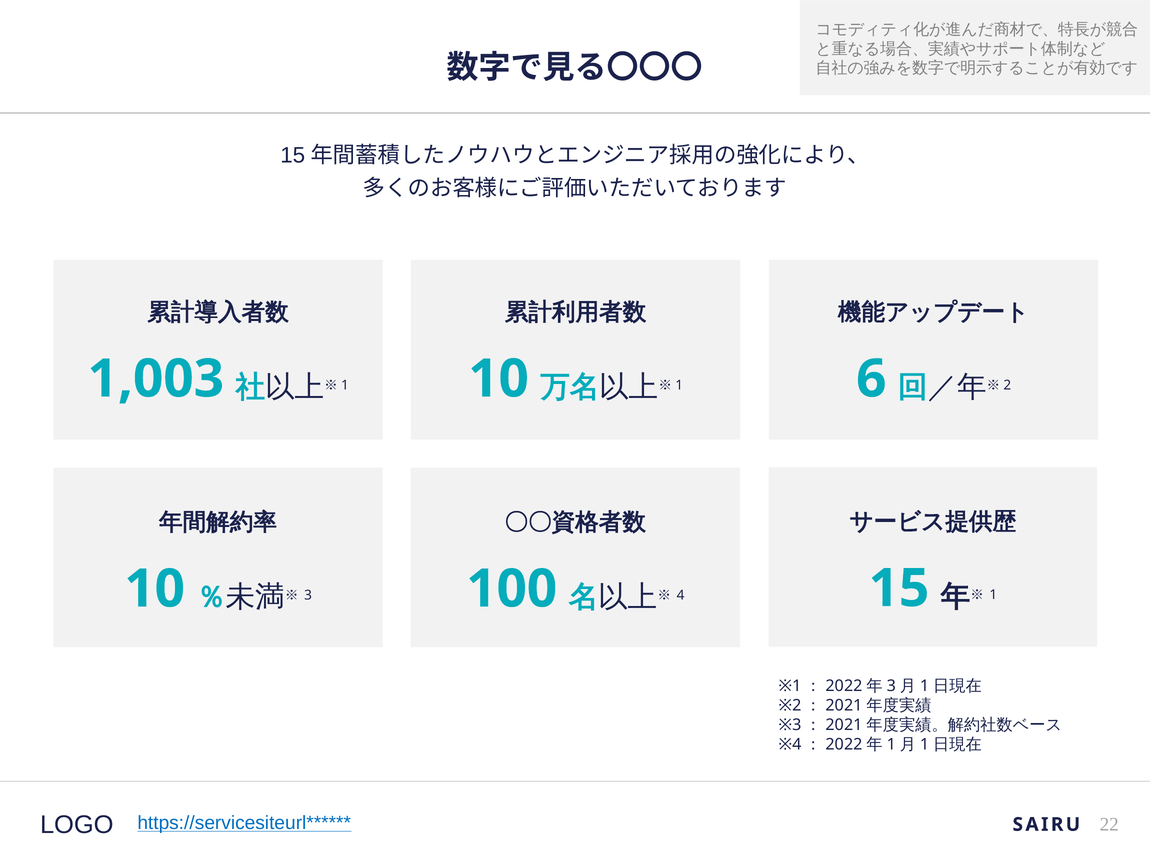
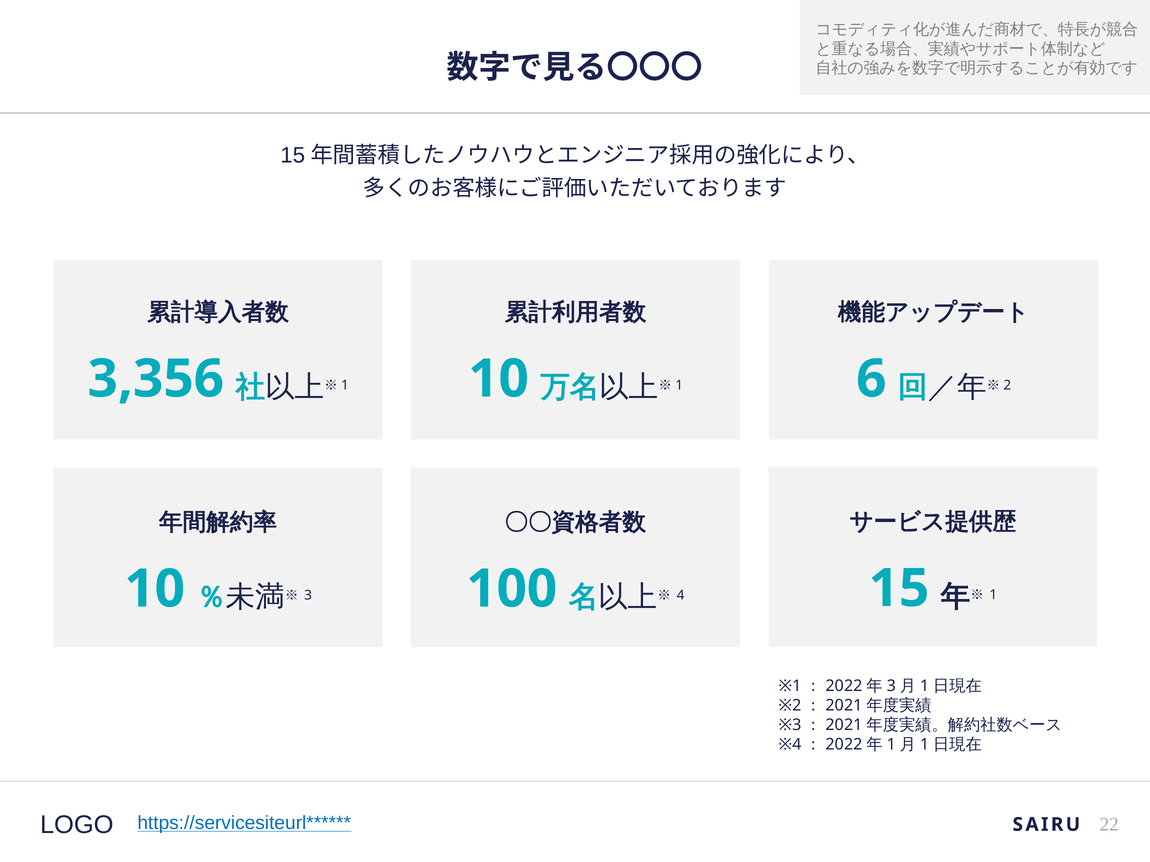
1,003: 1,003 -> 3,356
